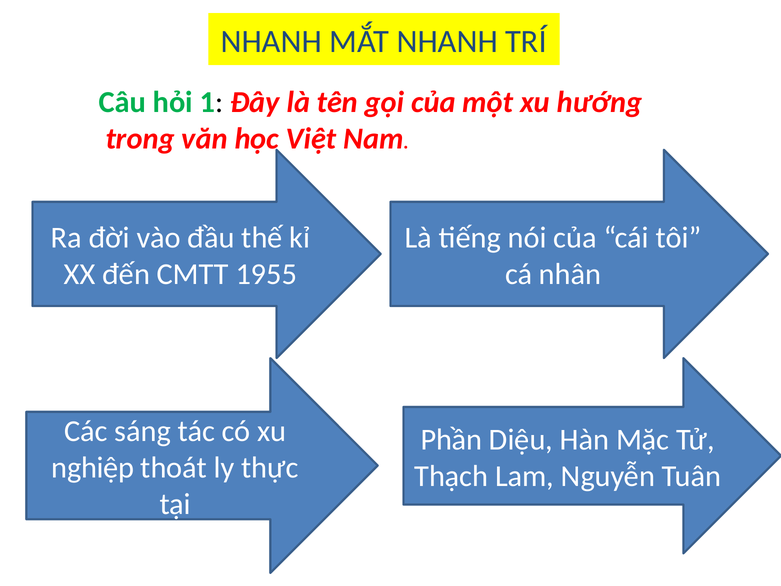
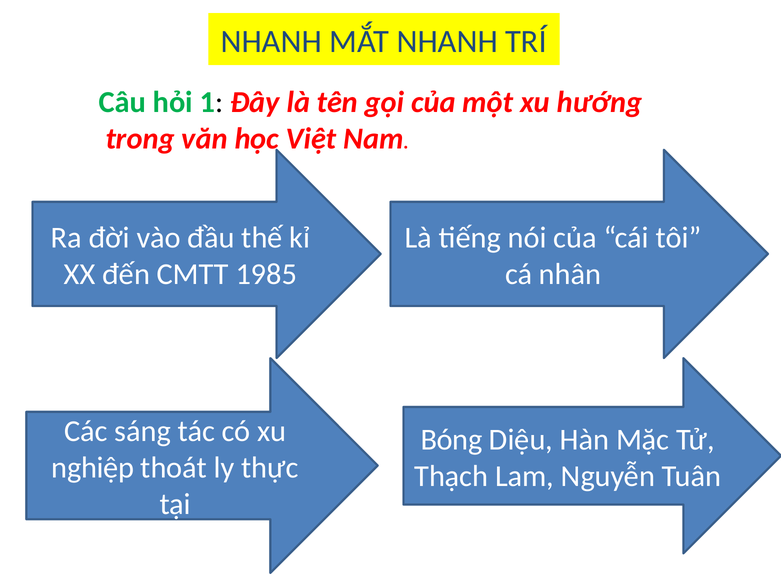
1955: 1955 -> 1985
Phần: Phần -> Bóng
